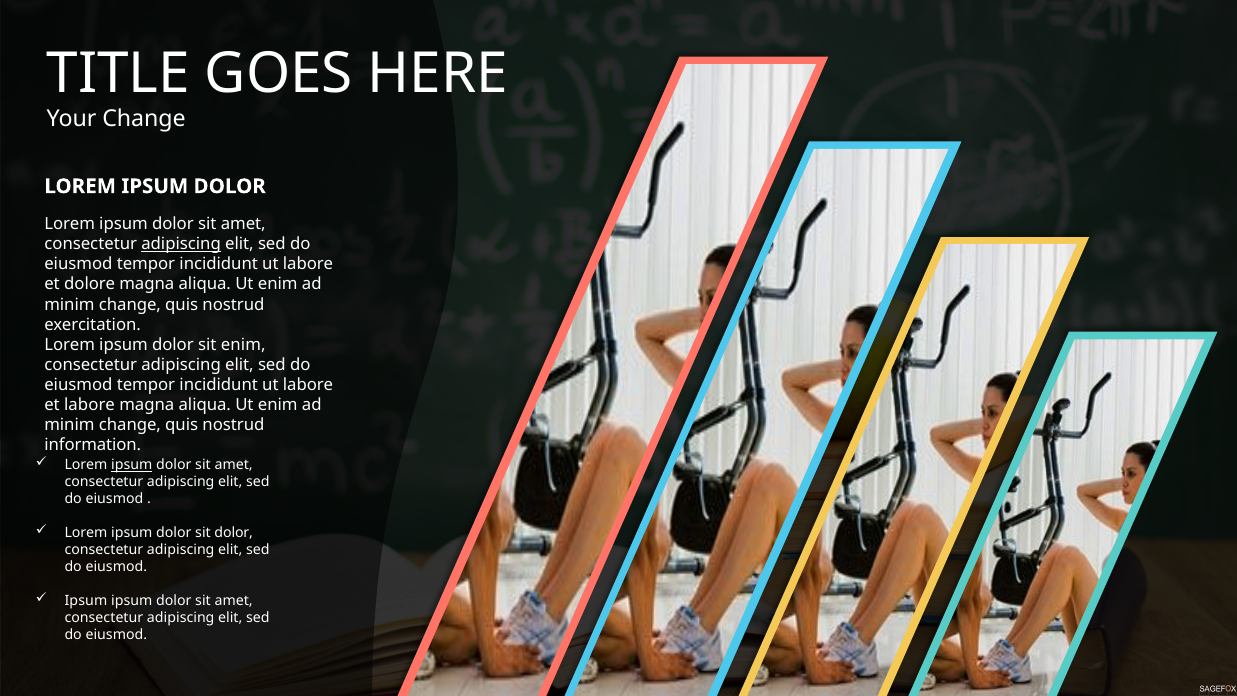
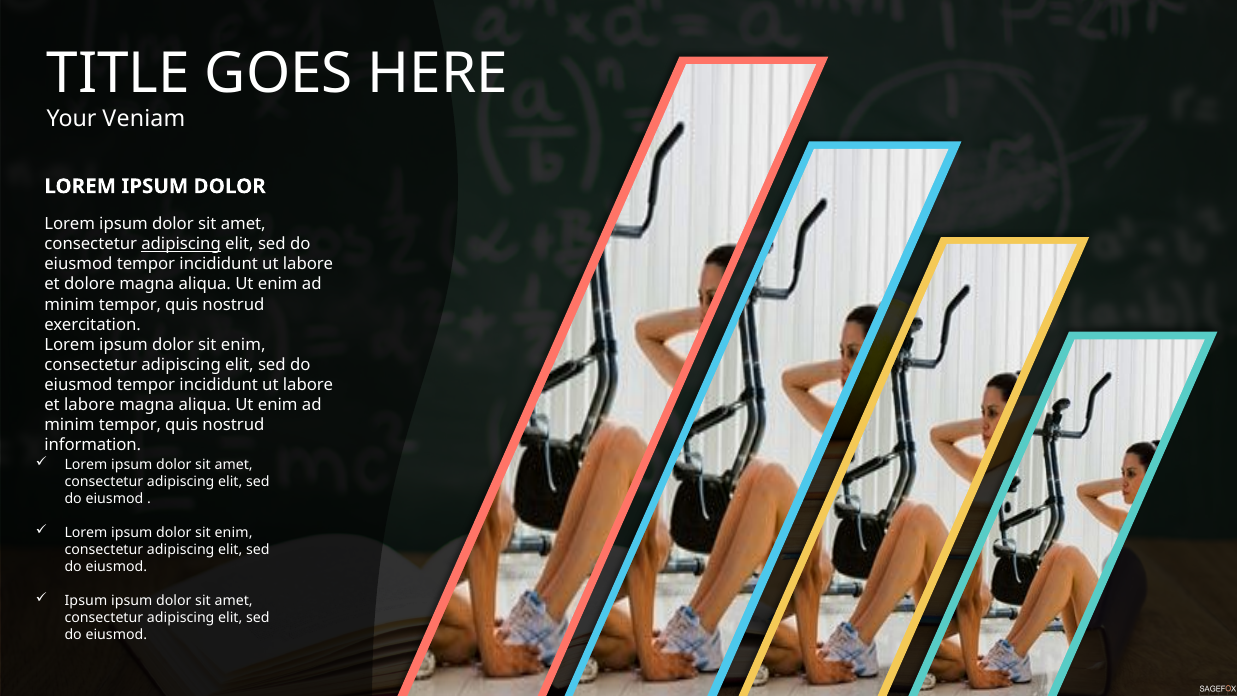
Your Change: Change -> Veniam
change at (130, 304): change -> tempor
change at (130, 425): change -> tempor
ipsum at (132, 465) underline: present -> none
dolor at (234, 533): dolor -> enim
